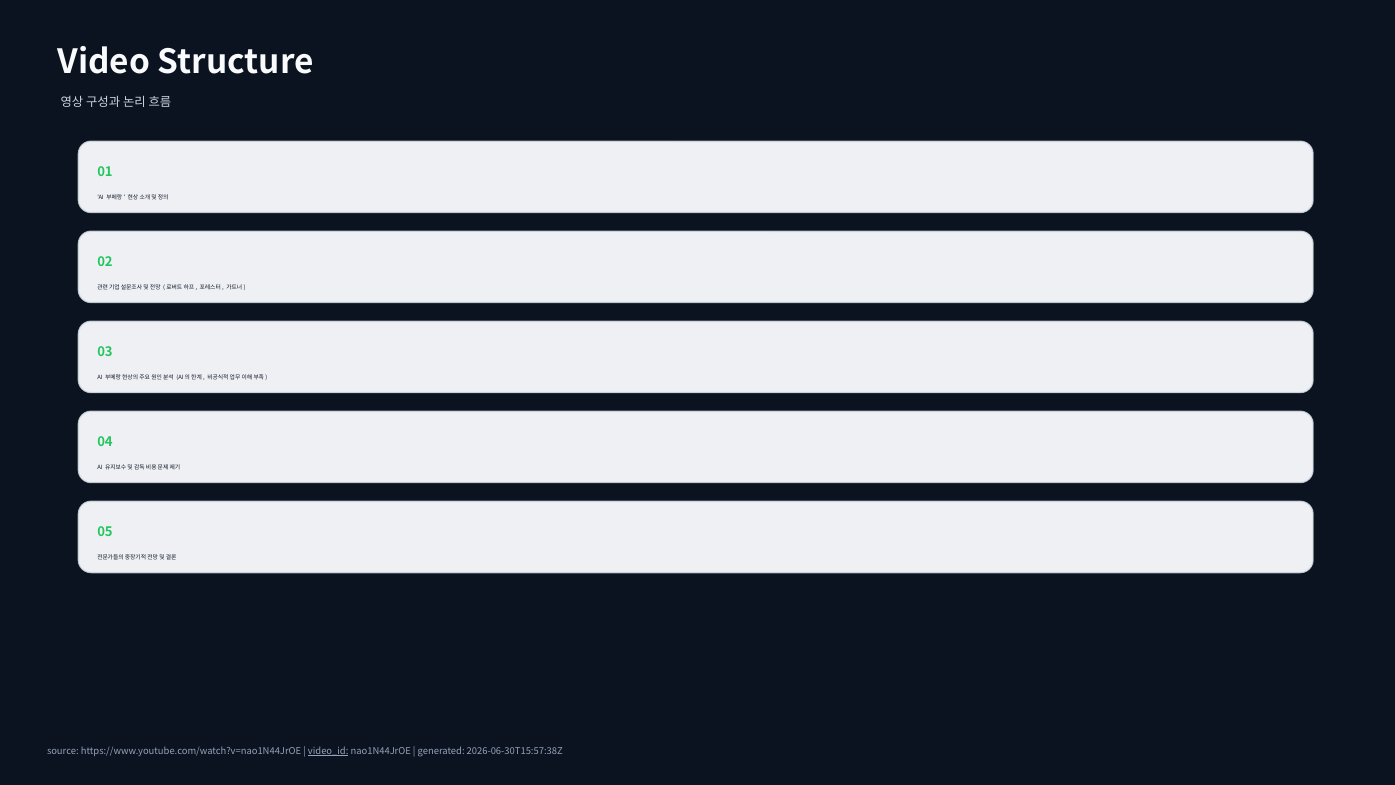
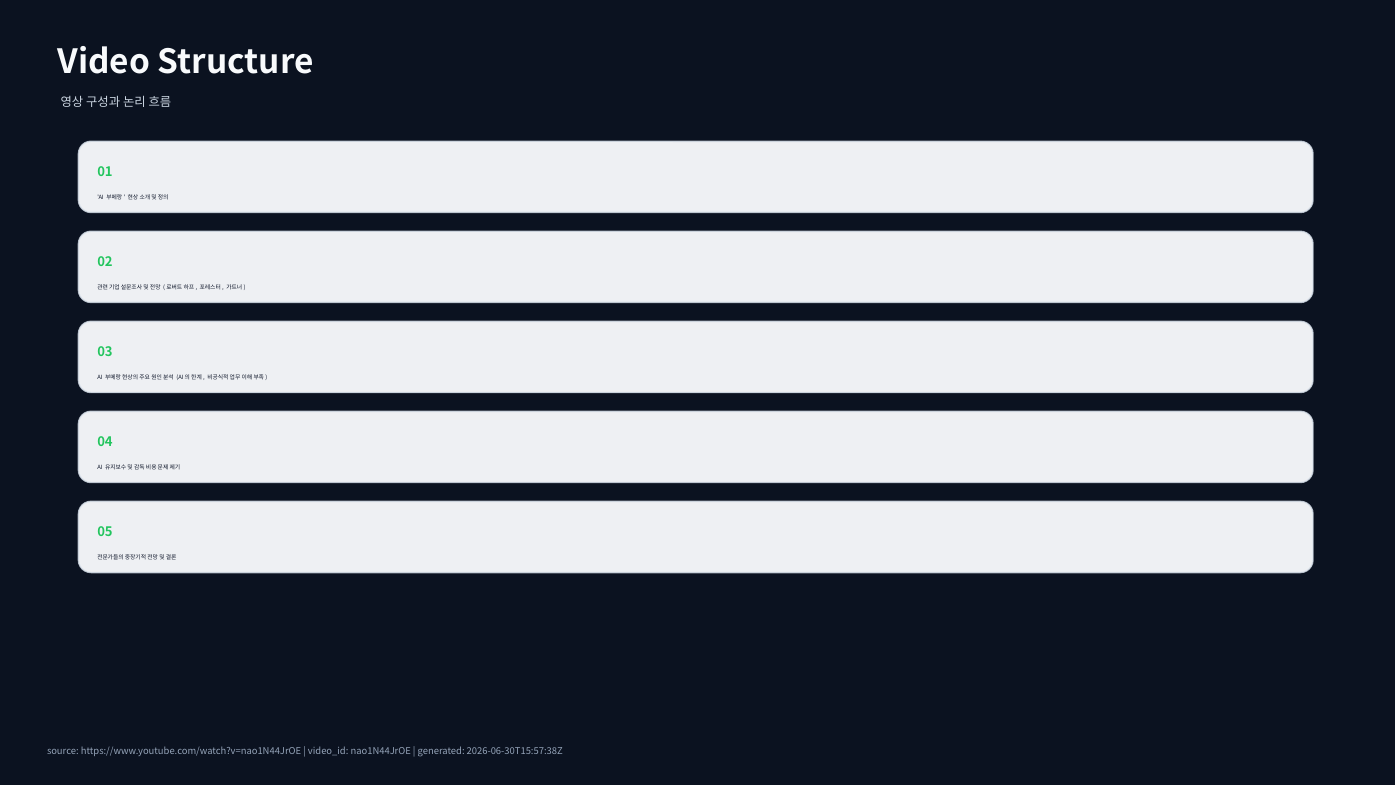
video_id underline: present -> none
